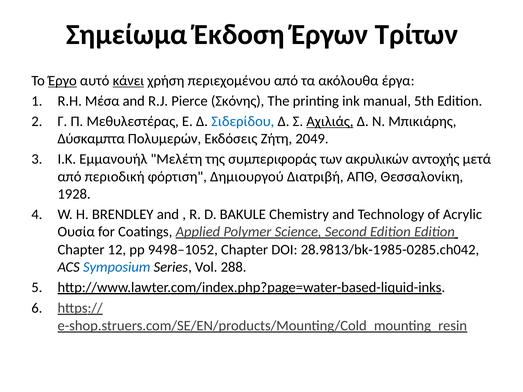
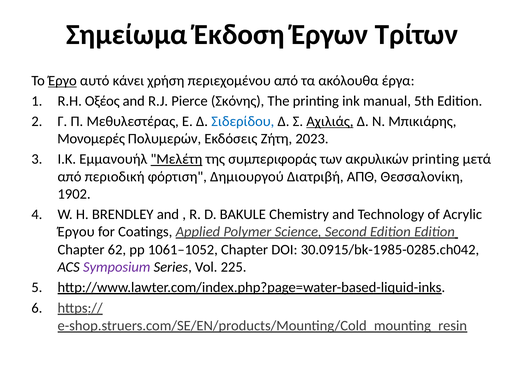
κάνει underline: present -> none
Μέσα: Μέσα -> Οξέος
Δύσκαμπτα: Δύσκαμπτα -> Μονομερές
2049: 2049 -> 2023
Μελέτη underline: none -> present
ακρυλικών αντοχής: αντοχής -> printing
1928: 1928 -> 1902
Ουσία: Ουσία -> Έργου
12: 12 -> 62
9498–1052: 9498–1052 -> 1061–1052
28.9813/bk-1985-0285.ch042: 28.9813/bk-1985-0285.ch042 -> 30.0915/bk-1985-0285.ch042
Symposium colour: blue -> purple
288: 288 -> 225
